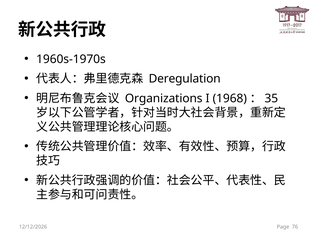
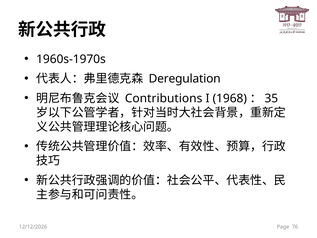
Organizations: Organizations -> Contributions
